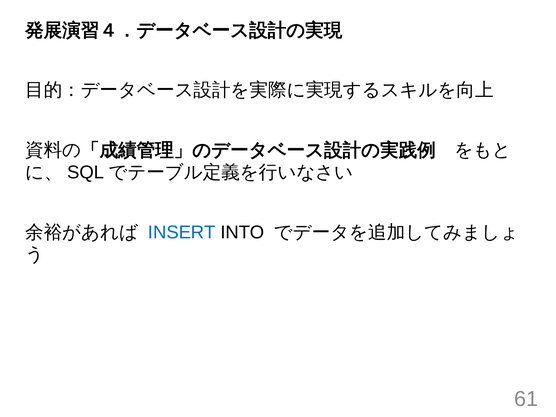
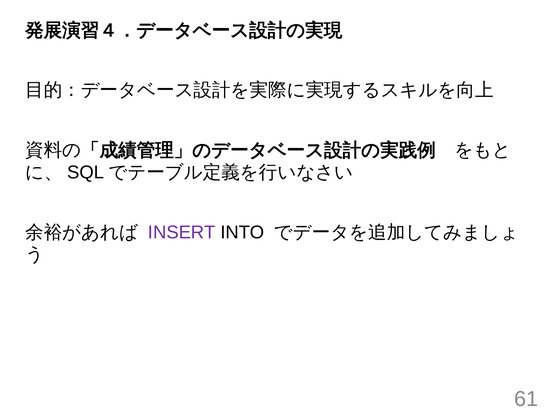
INSERT colour: blue -> purple
